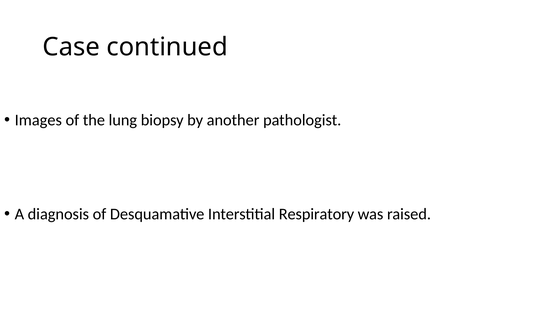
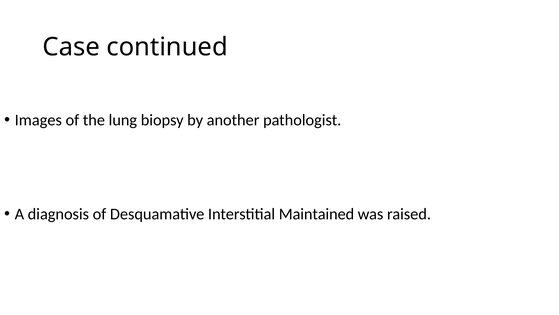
Respiratory: Respiratory -> Maintained
